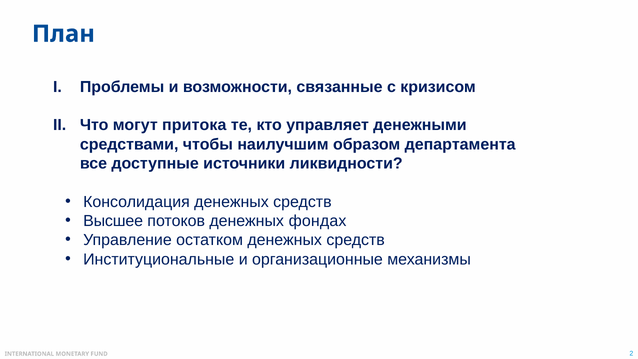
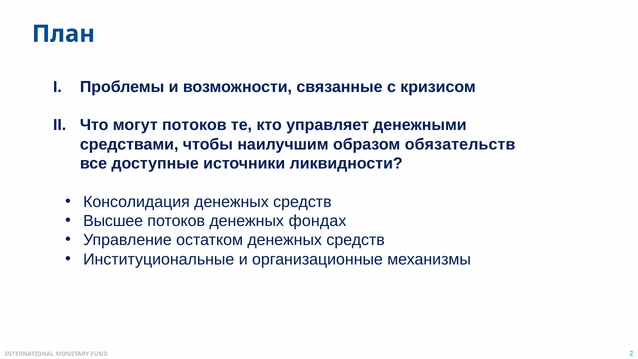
могут притока: притока -> потоков
департамента: департамента -> обязательств
